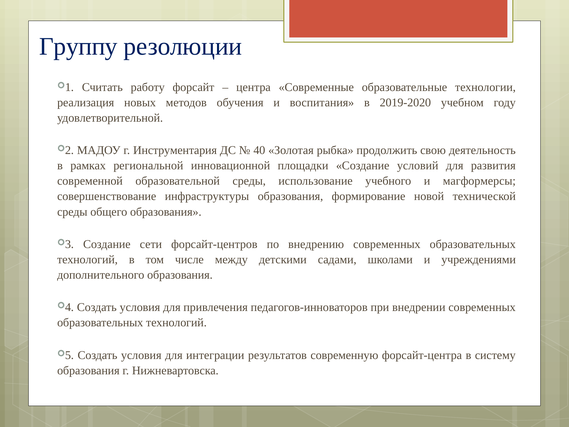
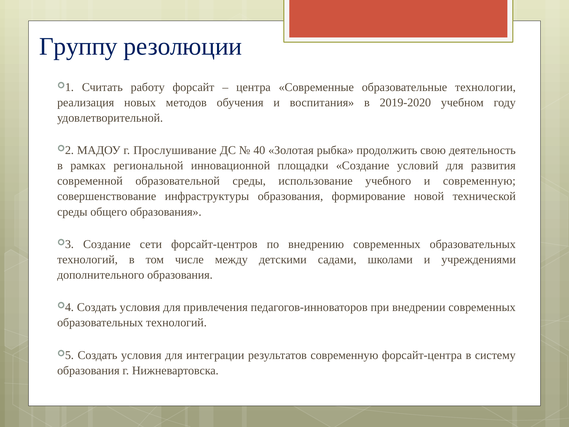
Инструментария: Инструментария -> Прослушивание
и магформерсы: магформерсы -> современную
